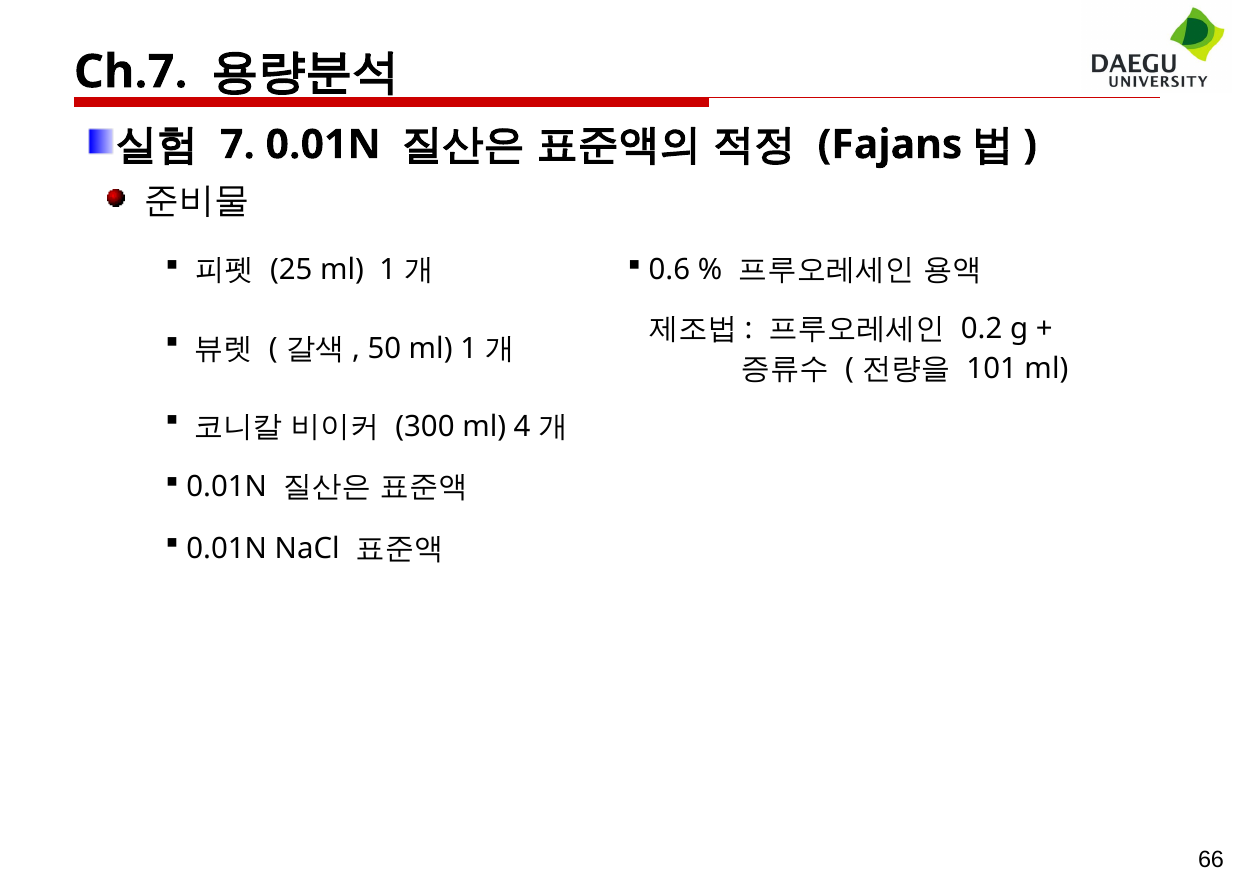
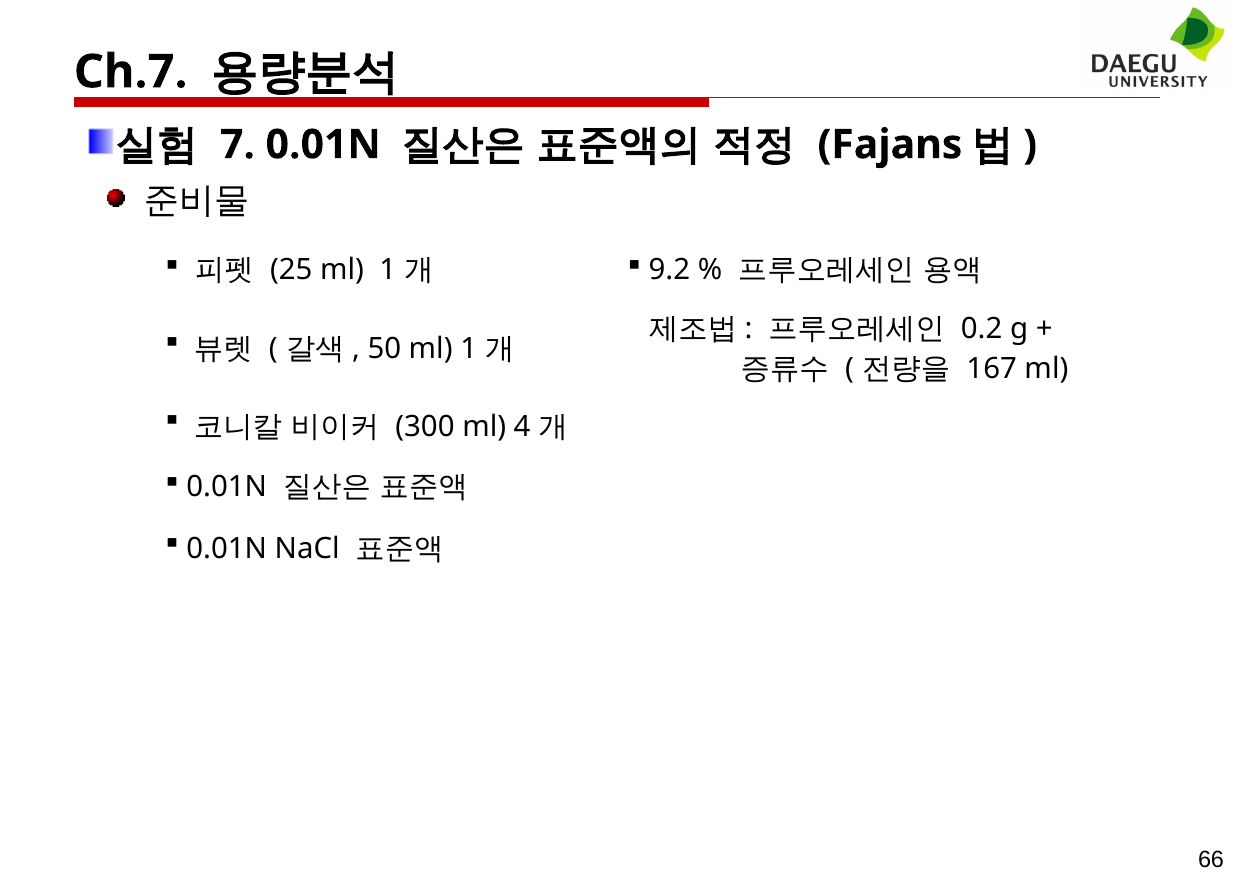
0.6: 0.6 -> 9.2
101: 101 -> 167
